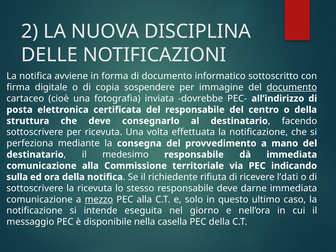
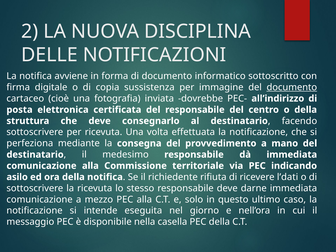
sospendere: sospendere -> sussistenza
sulla: sulla -> asilo
mezzo underline: present -> none
